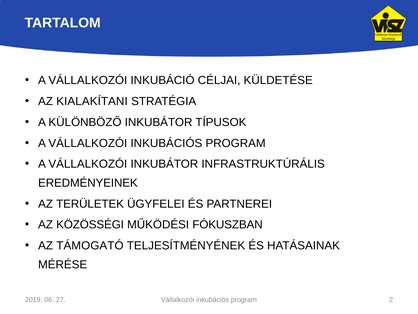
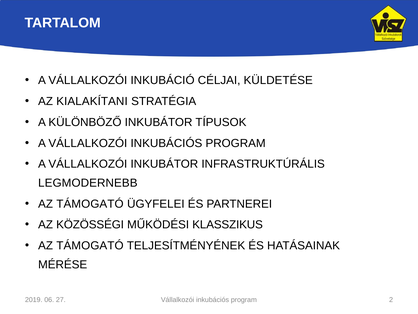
EREDMÉNYEINEK: EREDMÉNYEINEK -> LEGMODERNEBB
TERÜLETEK at (90, 204): TERÜLETEK -> TÁMOGATÓ
FÓKUSZBAN: FÓKUSZBAN -> KLASSZIKUS
